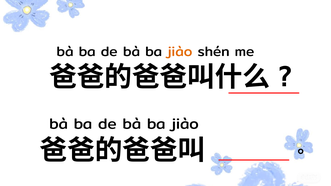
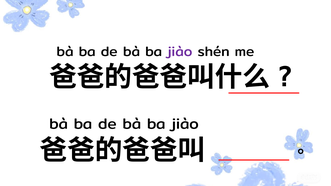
jiào at (180, 52) colour: orange -> purple
